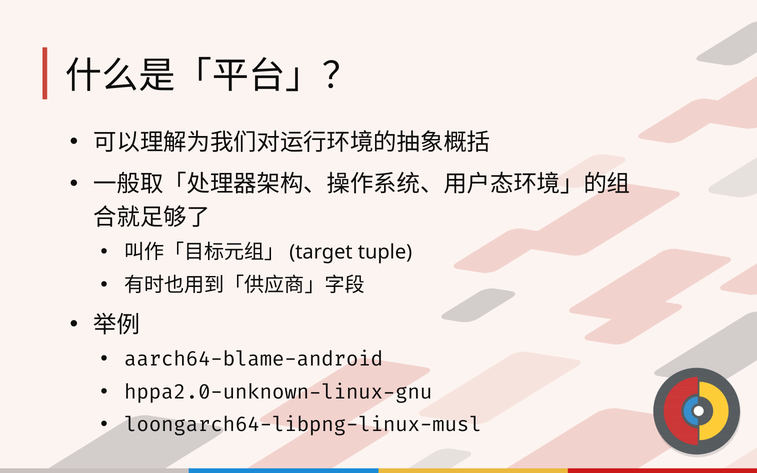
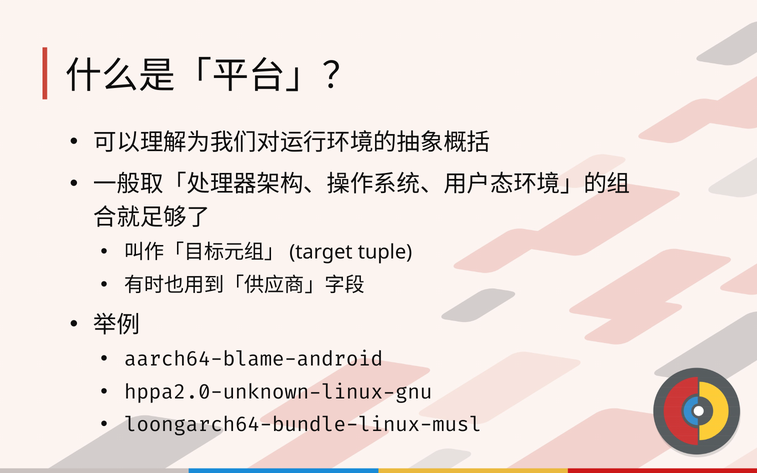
loongarch64-libpng-linux-musl: loongarch64-libpng-linux-musl -> loongarch64-bundle-linux-musl
